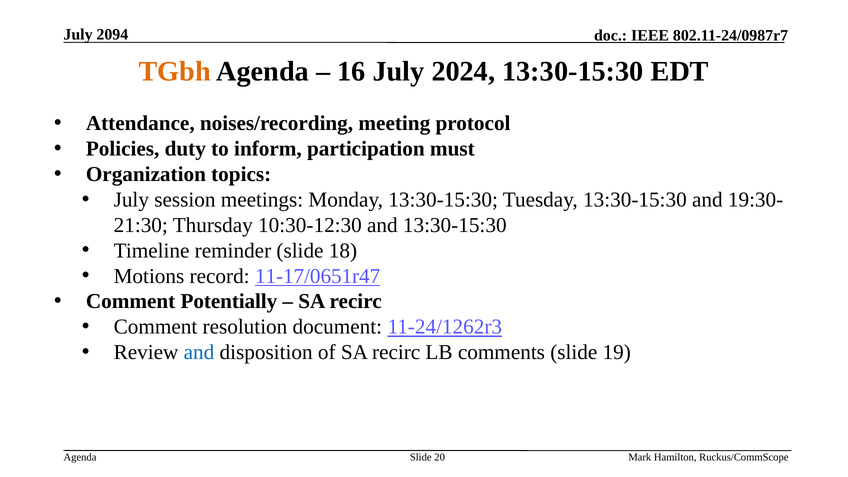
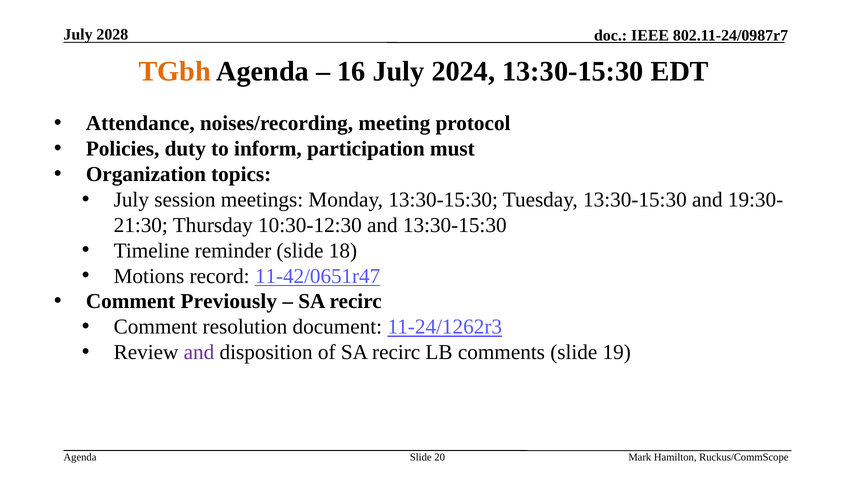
2094: 2094 -> 2028
11-17/0651r47: 11-17/0651r47 -> 11-42/0651r47
Potentially: Potentially -> Previously
and at (199, 352) colour: blue -> purple
